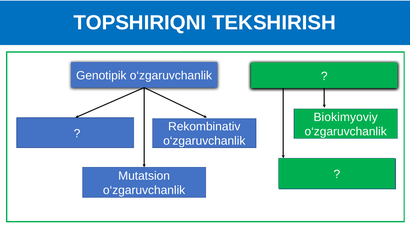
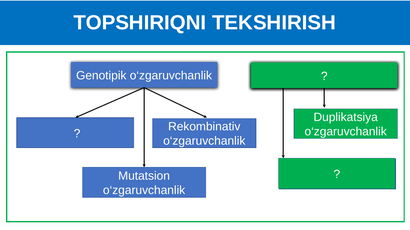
Biokimyoviy: Biokimyoviy -> Duplikatsiya
